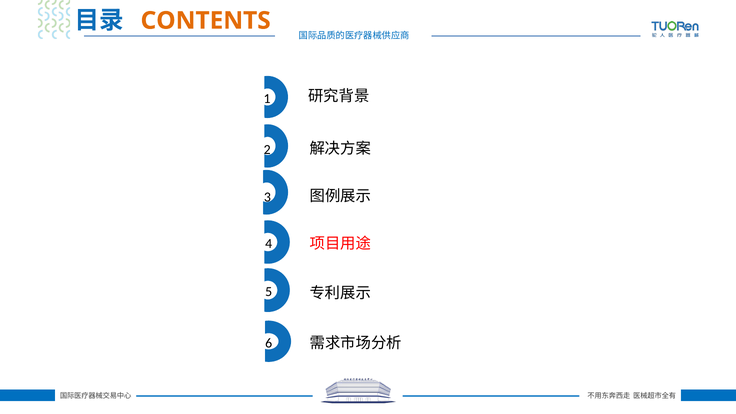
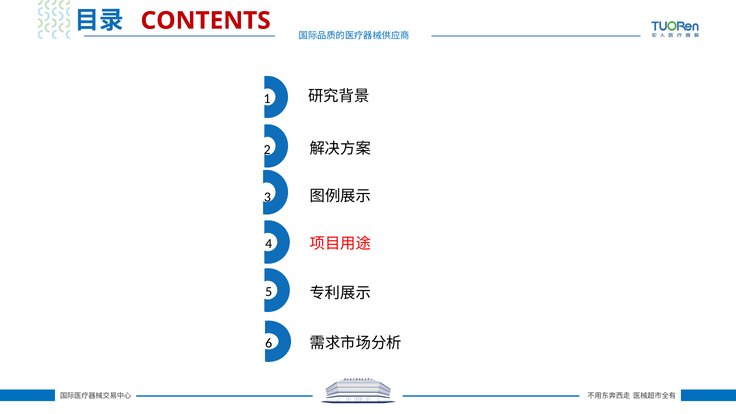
CONTENTS colour: orange -> red
